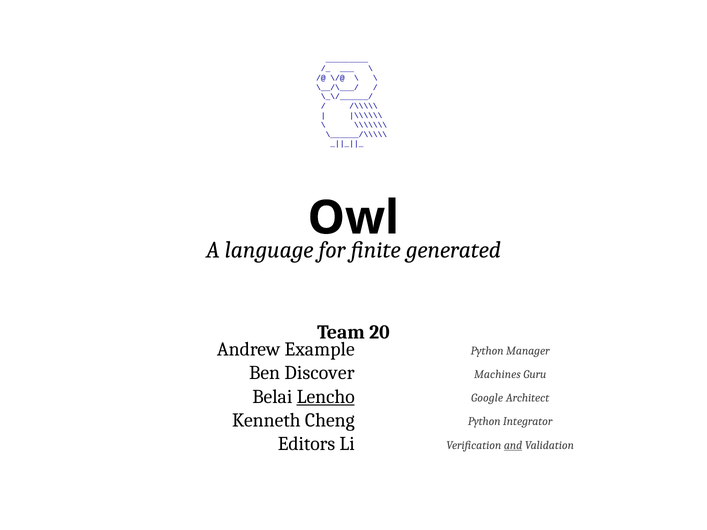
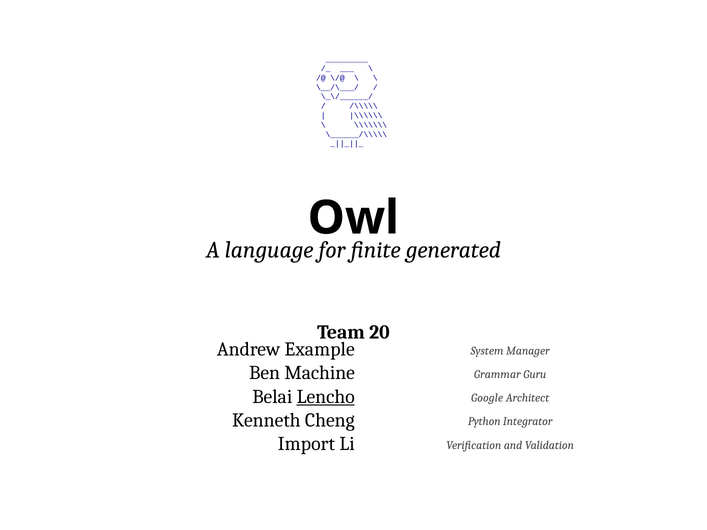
Python at (487, 351): Python -> System
Discover: Discover -> Machine
Machines: Machines -> Grammar
Editors: Editors -> Import
and underline: present -> none
